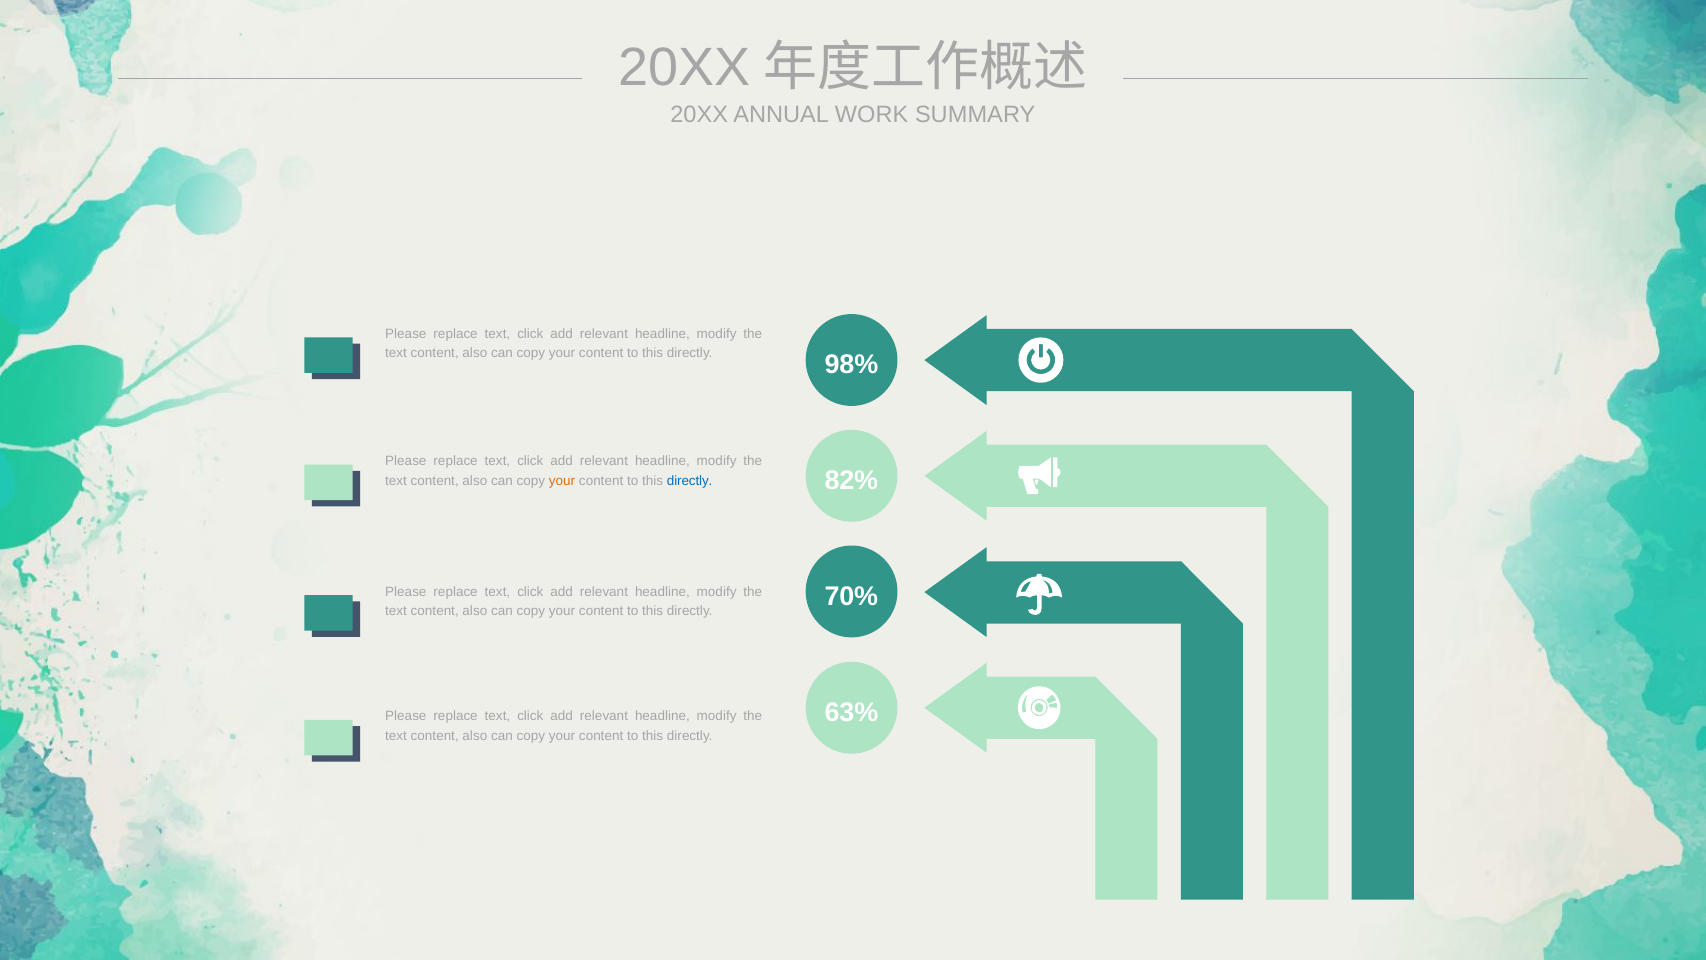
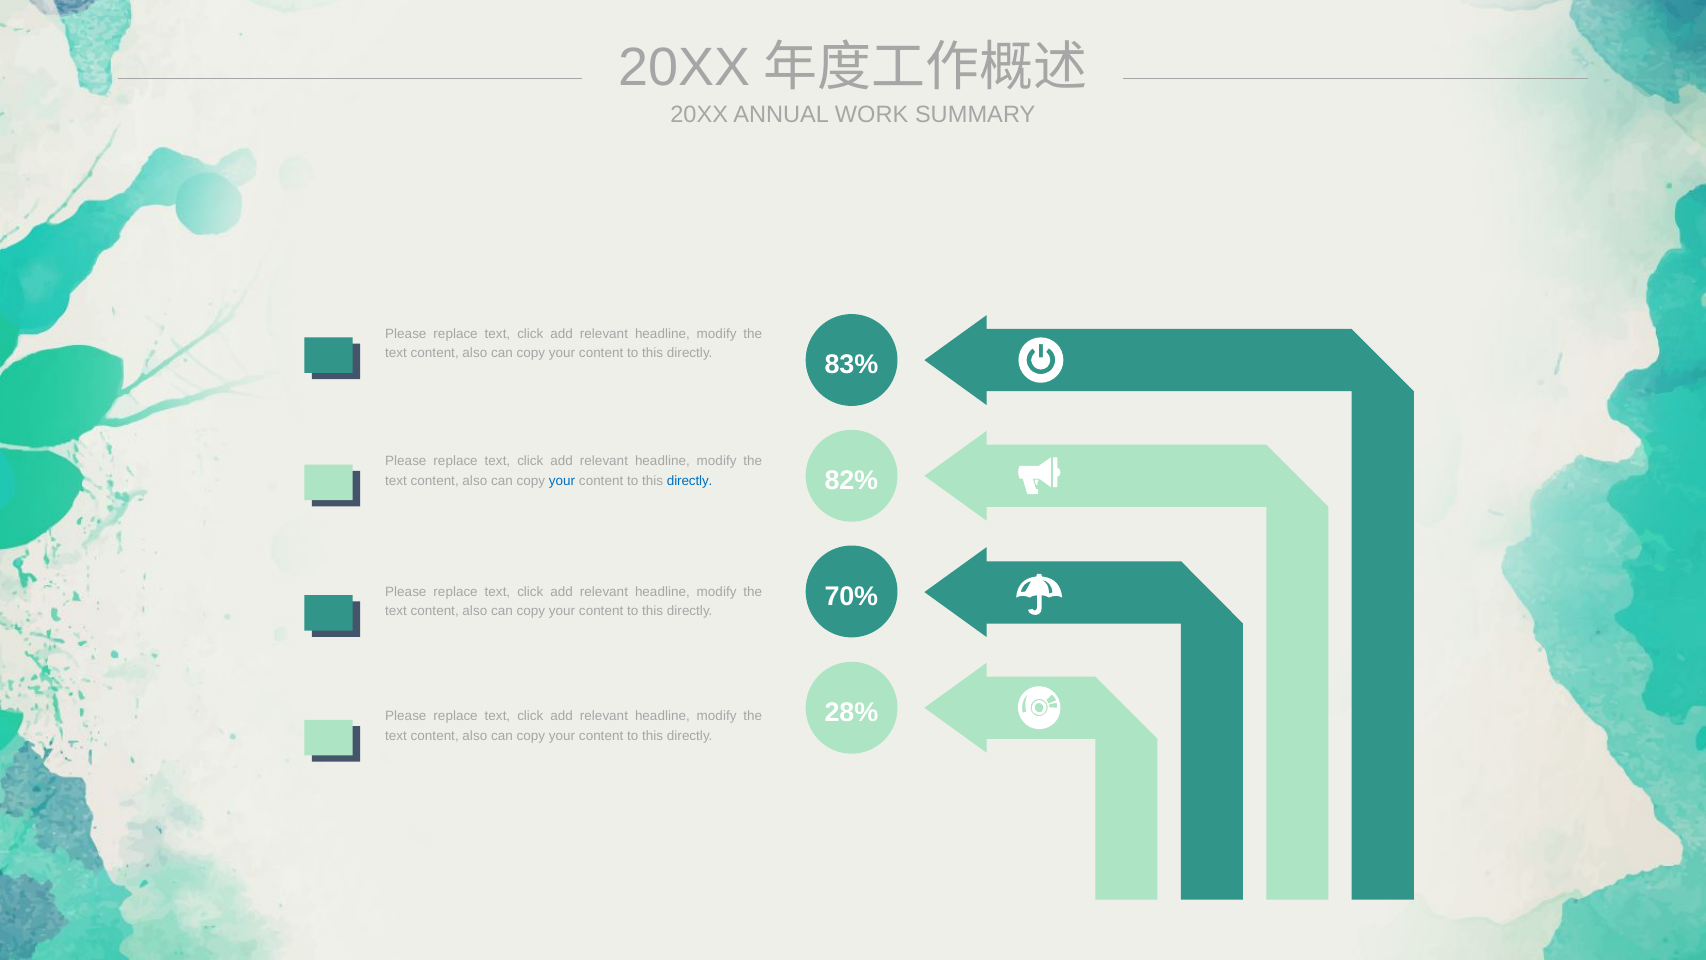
98%: 98% -> 83%
your at (562, 480) colour: orange -> blue
63%: 63% -> 28%
